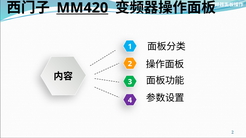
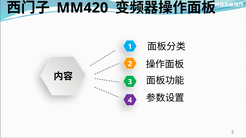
MM420 underline: present -> none
